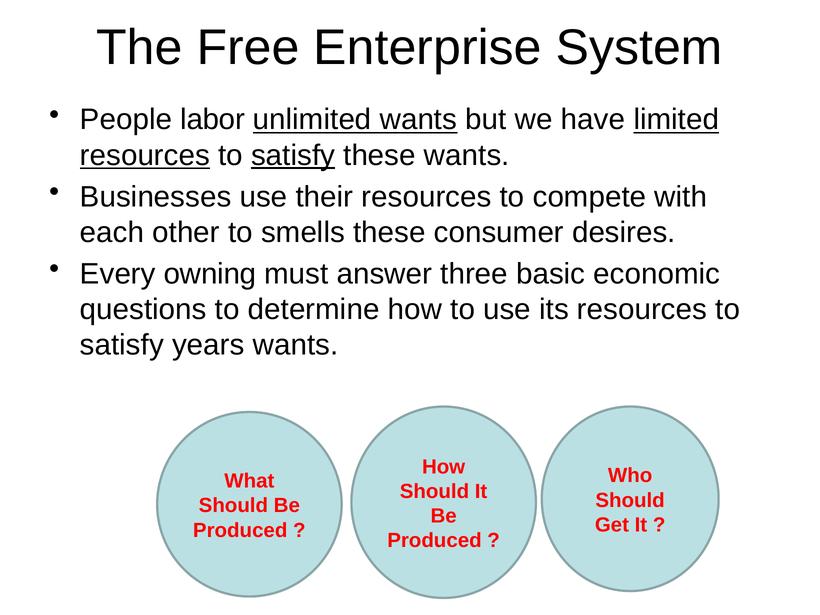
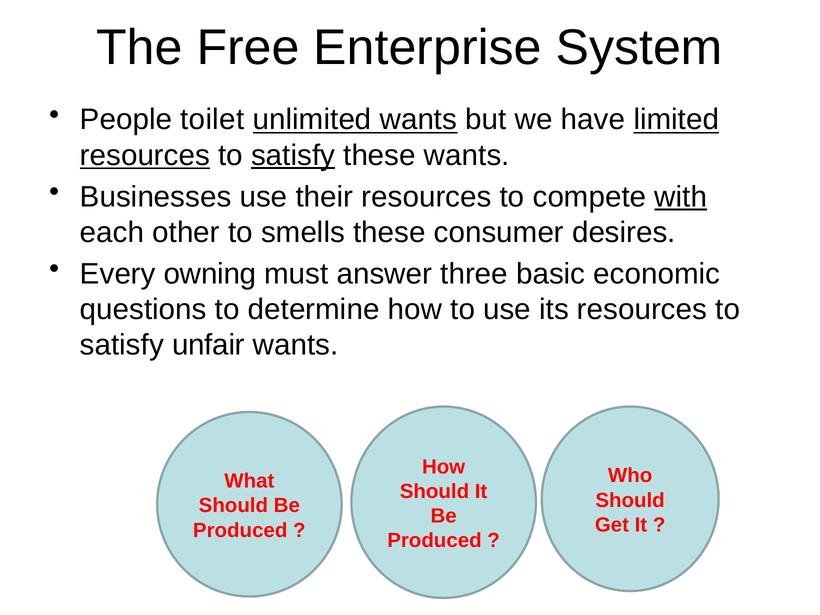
labor: labor -> toilet
with underline: none -> present
years: years -> unfair
